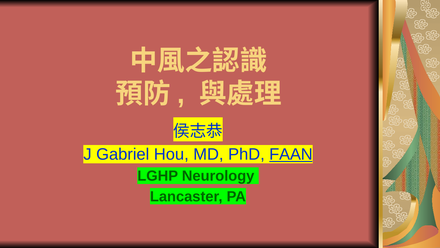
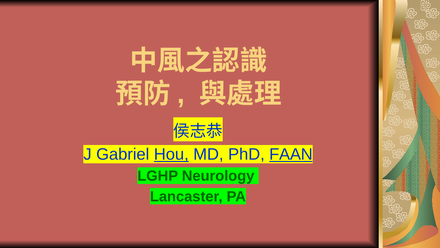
Hou underline: none -> present
